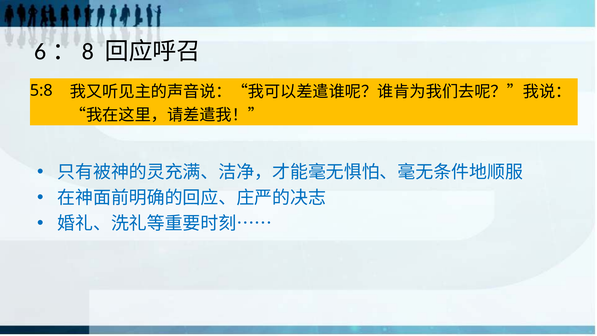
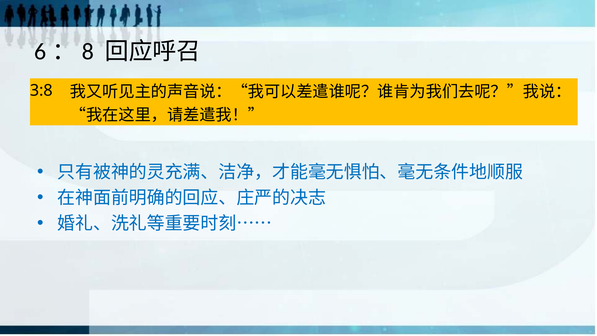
5:8: 5:8 -> 3:8
